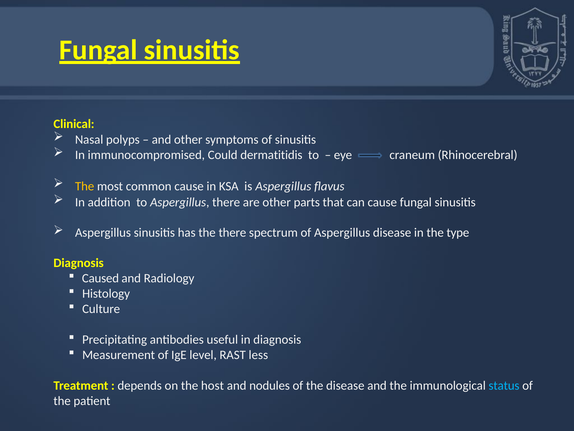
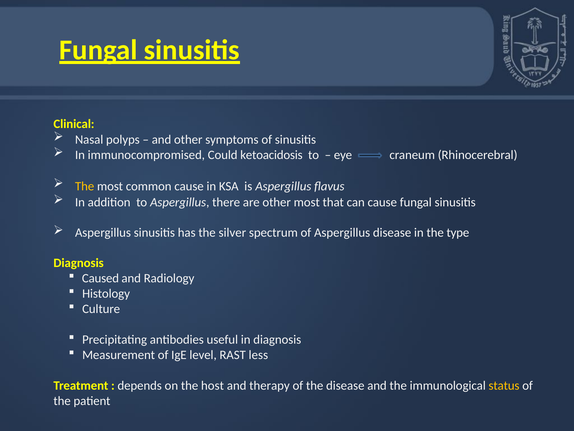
dermatitidis: dermatitidis -> ketoacidosis
other parts: parts -> most
the there: there -> silver
nodules: nodules -> therapy
status colour: light blue -> yellow
